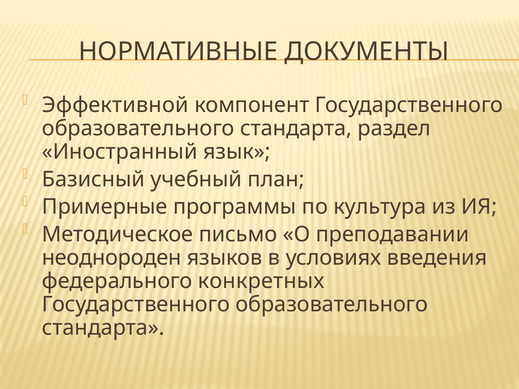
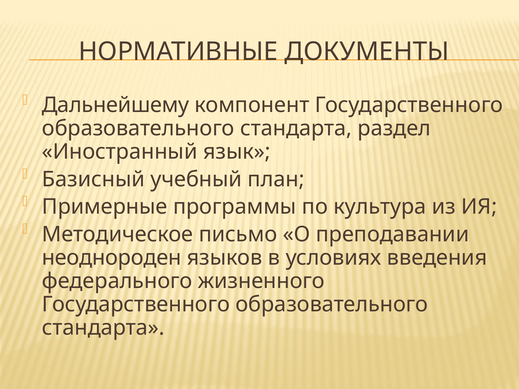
Эффективной: Эффективной -> Дальнейшему
конкретных: конкретных -> жизненного
